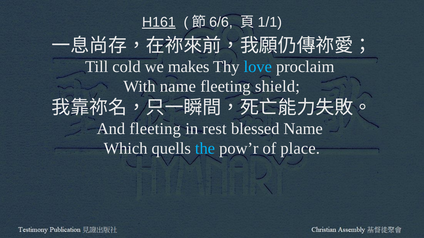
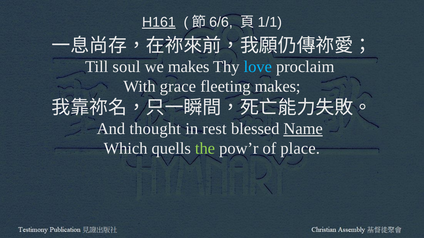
cold: cold -> soul
With name: name -> grace
fleeting shield: shield -> makes
And fleeting: fleeting -> thought
Name at (303, 129) underline: none -> present
the colour: light blue -> light green
